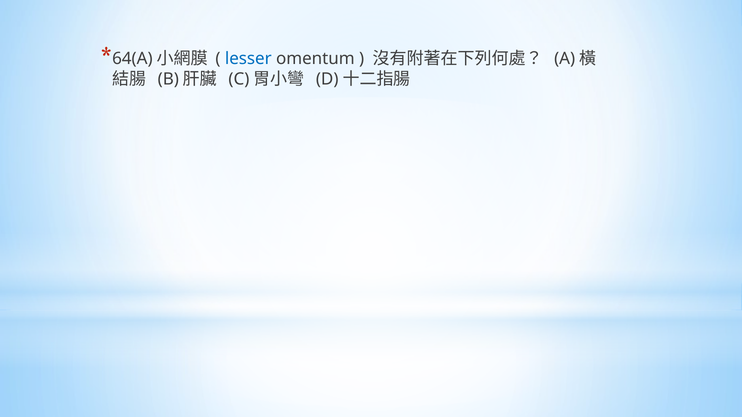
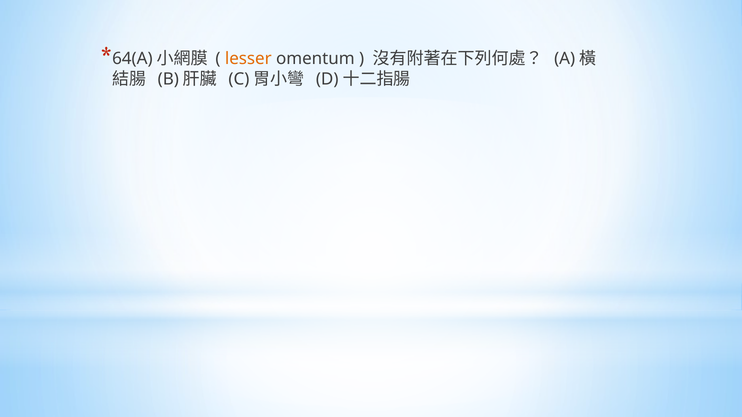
lesser colour: blue -> orange
